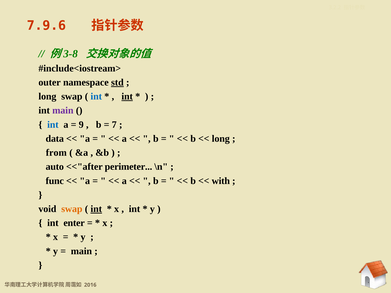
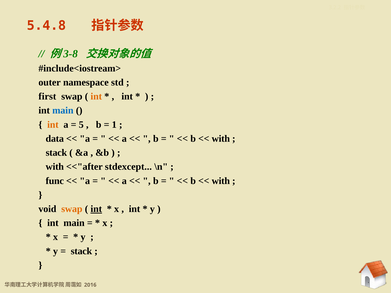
7.9.6: 7.9.6 -> 5.4.8
std underline: present -> none
long at (47, 97): long -> first
int at (96, 97) colour: blue -> orange
int at (127, 97) underline: present -> none
main at (63, 111) colour: purple -> blue
int at (53, 125) colour: blue -> orange
9: 9 -> 5
7: 7 -> 1
long at (221, 139): long -> with
from at (56, 153): from -> stack
auto at (55, 167): auto -> with
perimeter: perimeter -> stdexcept
enter at (74, 223): enter -> main
main at (81, 251): main -> stack
